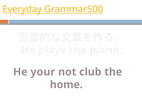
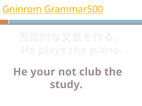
Everyday: Everyday -> Gninrom
home: home -> study
